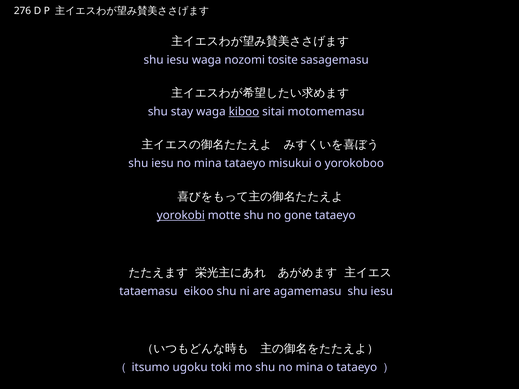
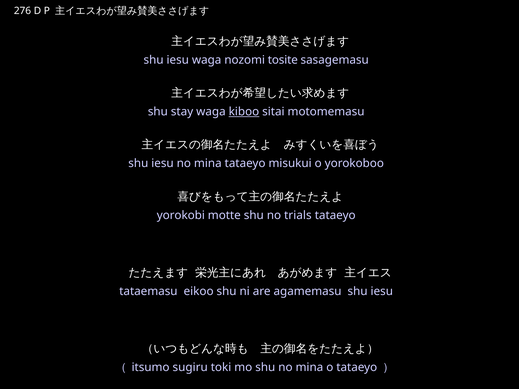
yorokobi underline: present -> none
gone: gone -> trials
ugoku: ugoku -> sugiru
